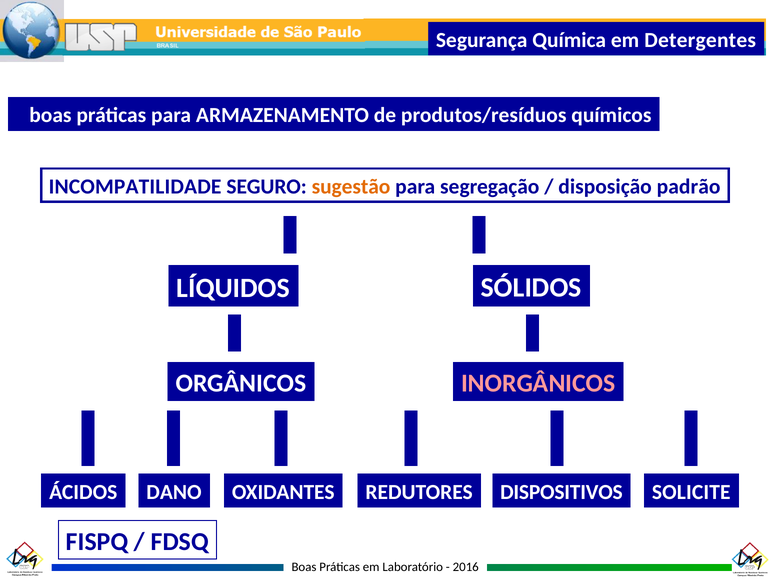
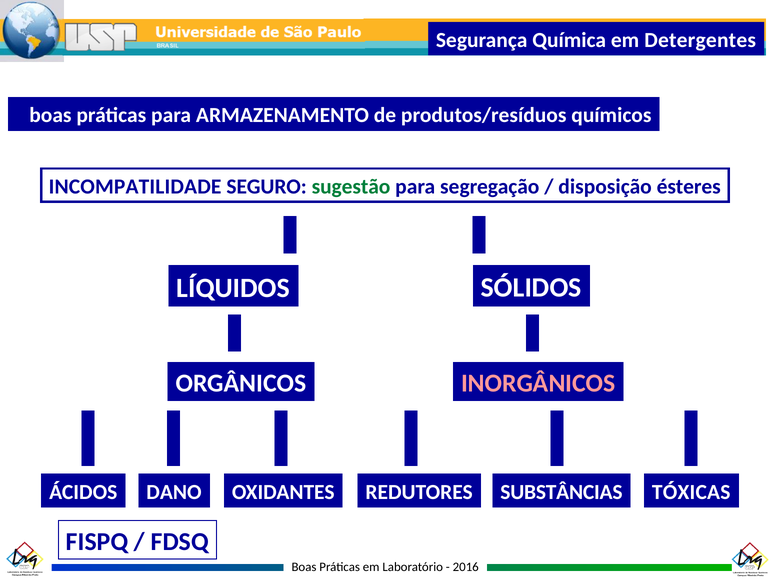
sugestão colour: orange -> green
padrão: padrão -> ésteres
DISPOSITIVOS: DISPOSITIVOS -> SUBSTÂNCIAS
SOLICITE: SOLICITE -> TÓXICAS
